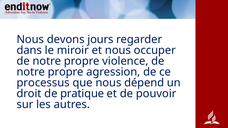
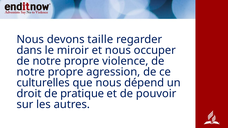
jours: jours -> taille
processus: processus -> culturelles
